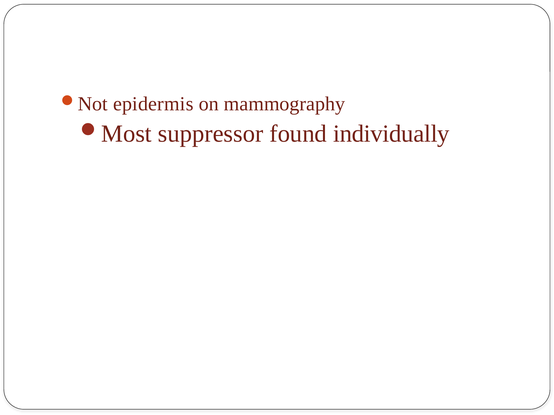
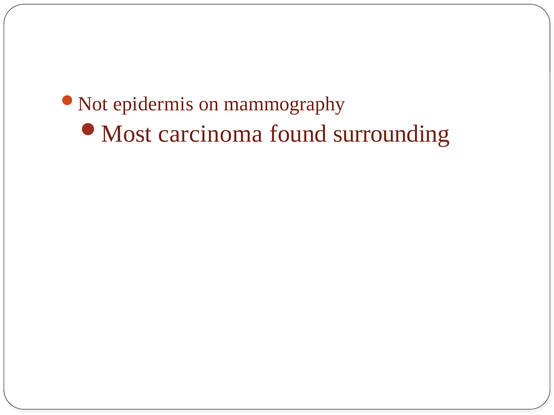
suppressor at (211, 134): suppressor -> carcinoma
individually: individually -> surrounding
